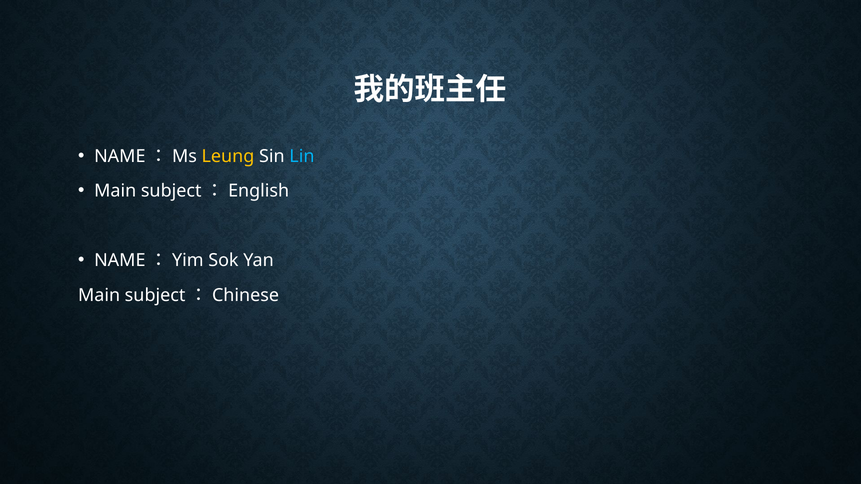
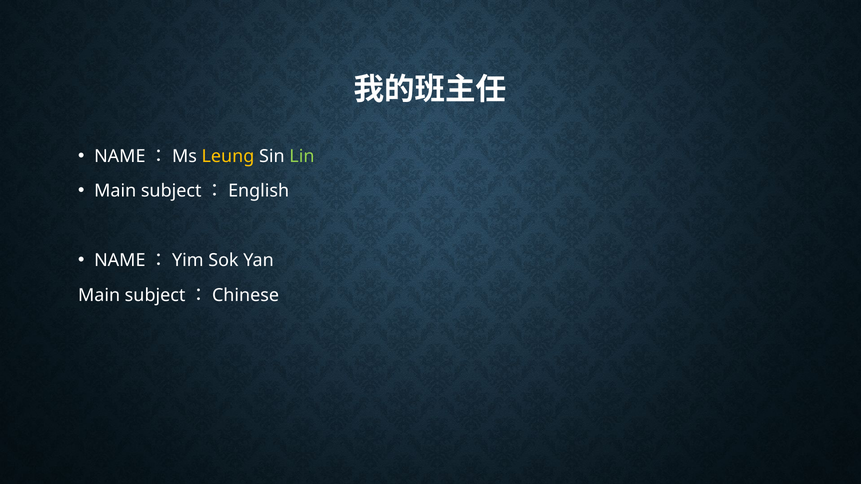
Lin colour: light blue -> light green
